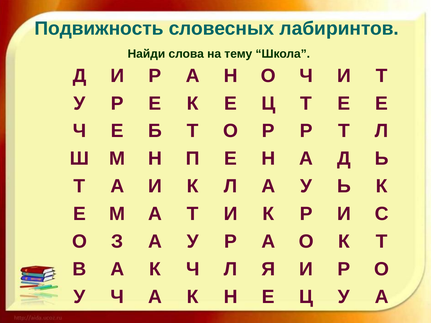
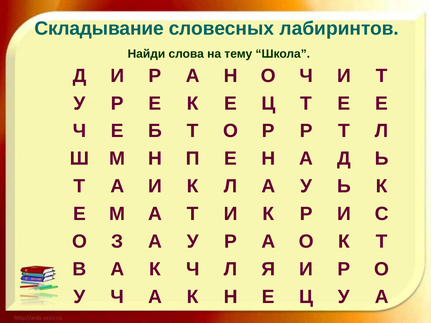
Подвижность: Подвижность -> Складывание
